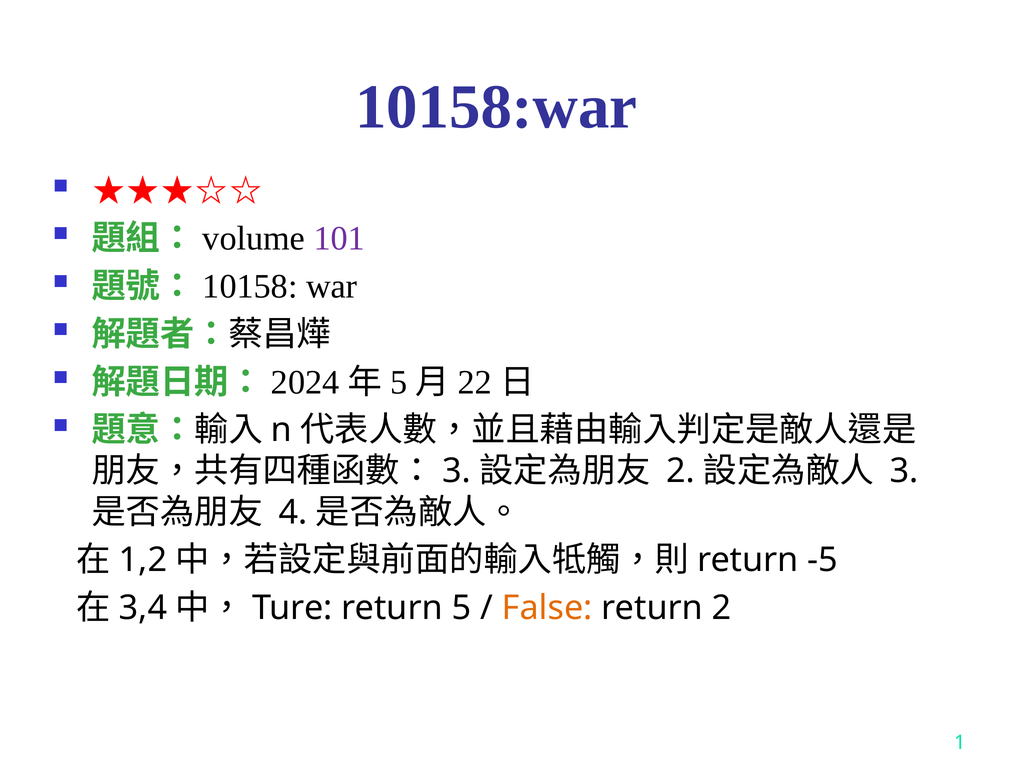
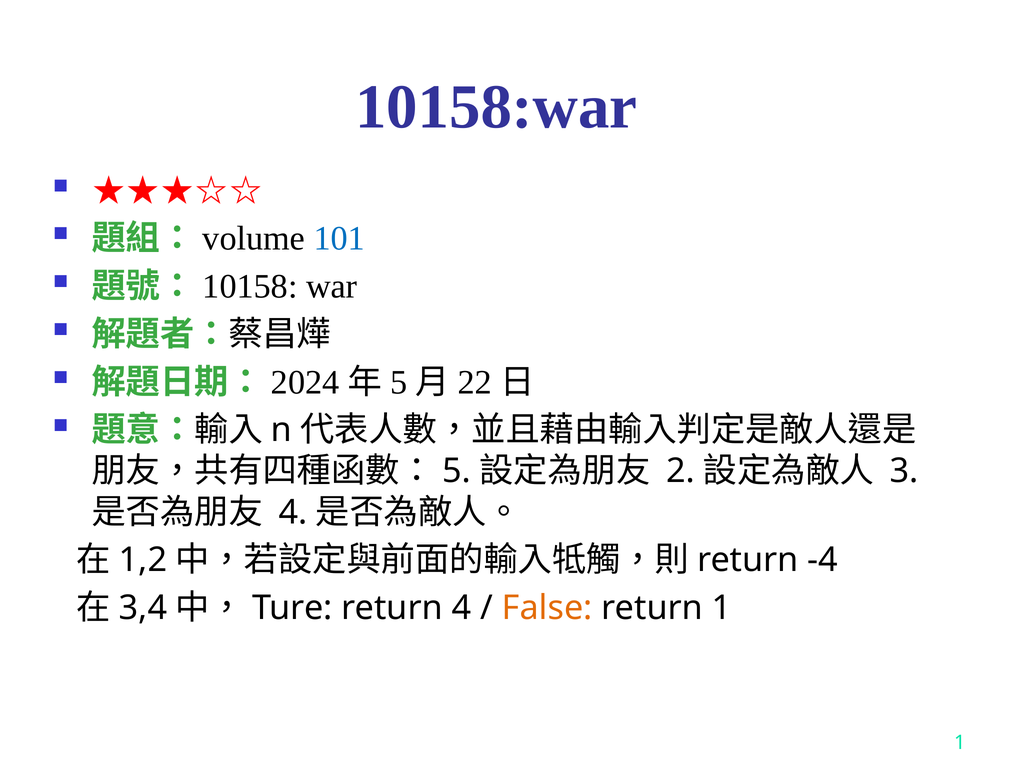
101 colour: purple -> blue
3 at (457, 471): 3 -> 5
-5: -5 -> -4
return 5: 5 -> 4
return 2: 2 -> 1
